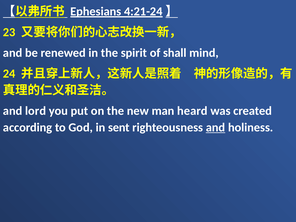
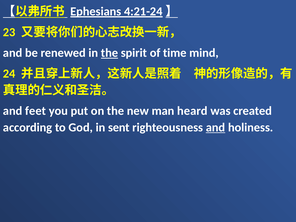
the at (110, 53) underline: none -> present
shall: shall -> time
lord: lord -> feet
